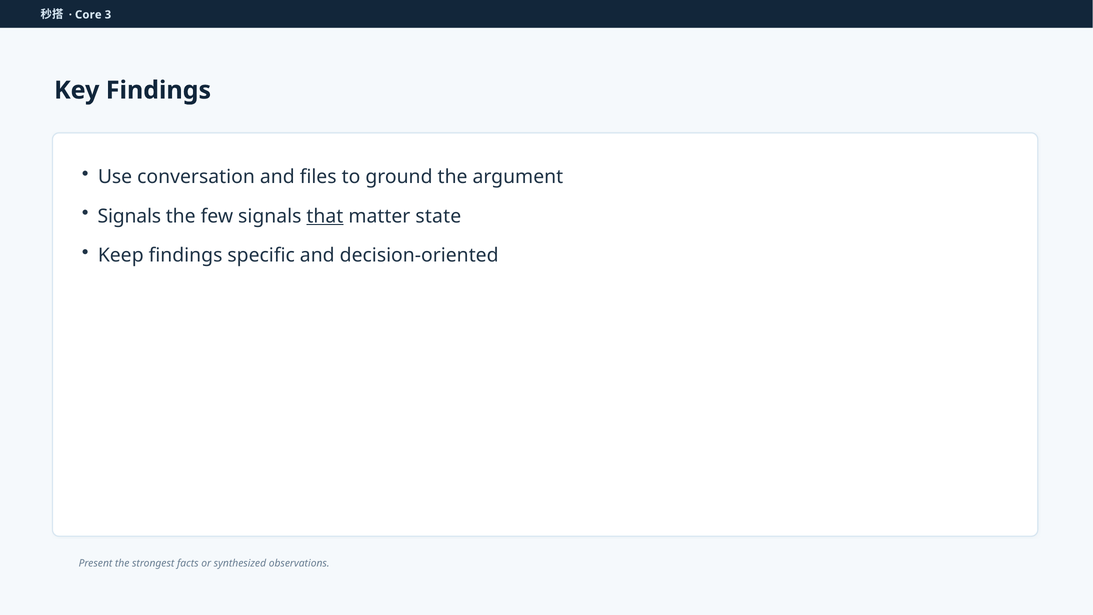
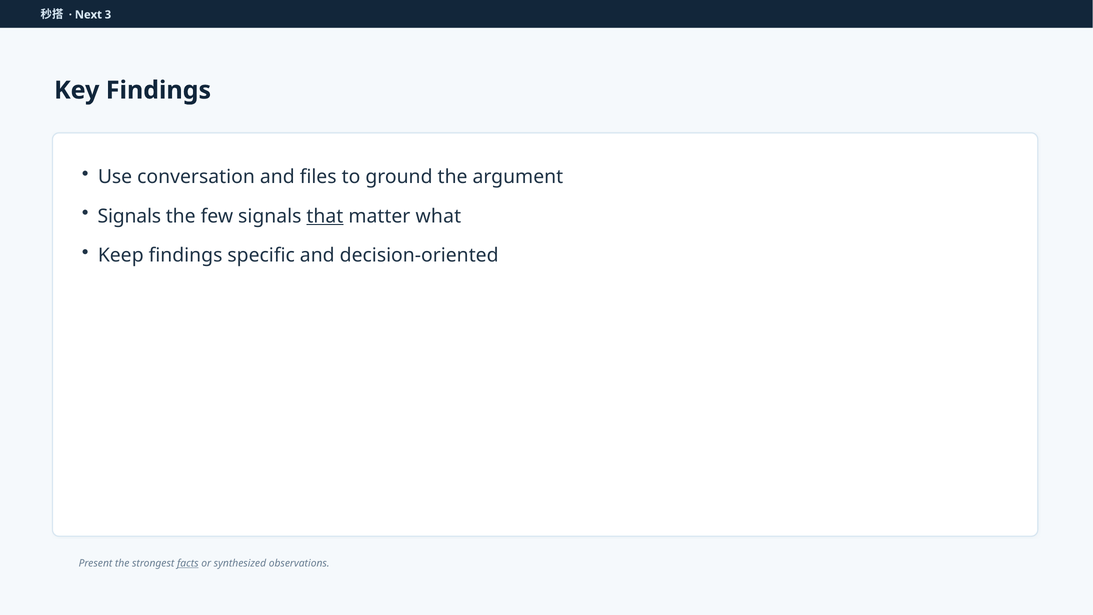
Core: Core -> Next
state: state -> what
facts underline: none -> present
